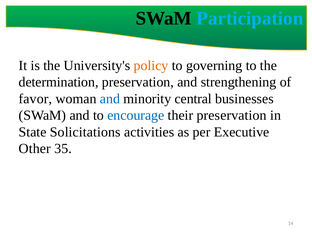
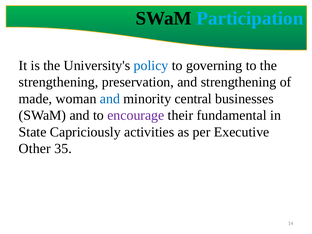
policy colour: orange -> blue
determination at (59, 82): determination -> strengthening
favor: favor -> made
encourage colour: blue -> purple
their preservation: preservation -> fundamental
Solicitations: Solicitations -> Capriciously
